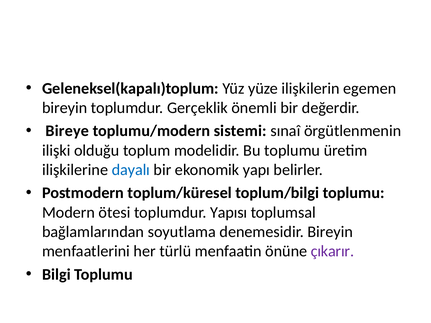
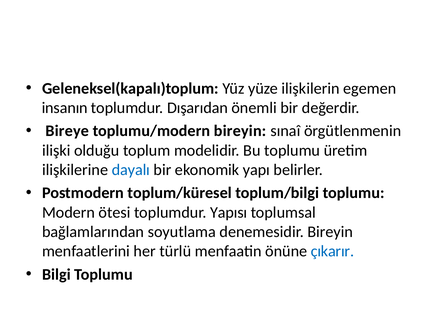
bireyin at (65, 108): bireyin -> insanın
Gerçeklik: Gerçeklik -> Dışarıdan
toplumu/modern sistemi: sistemi -> bireyin
çıkarır colour: purple -> blue
